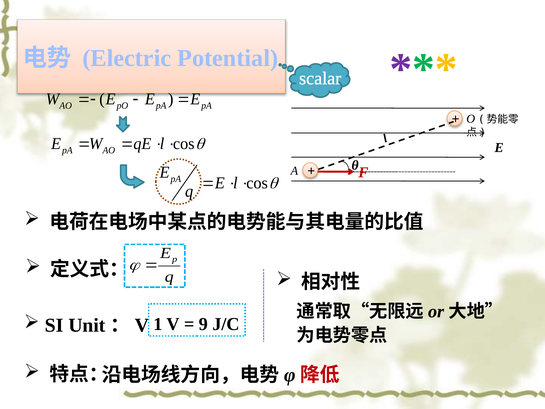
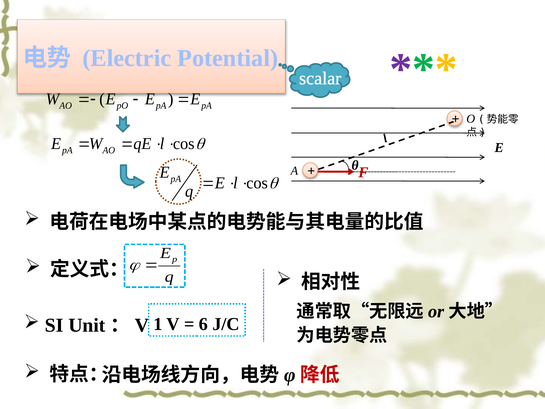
9: 9 -> 6
